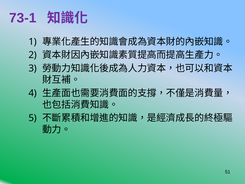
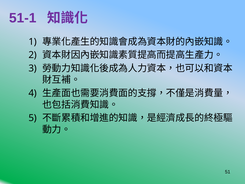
73-1: 73-1 -> 51-1
